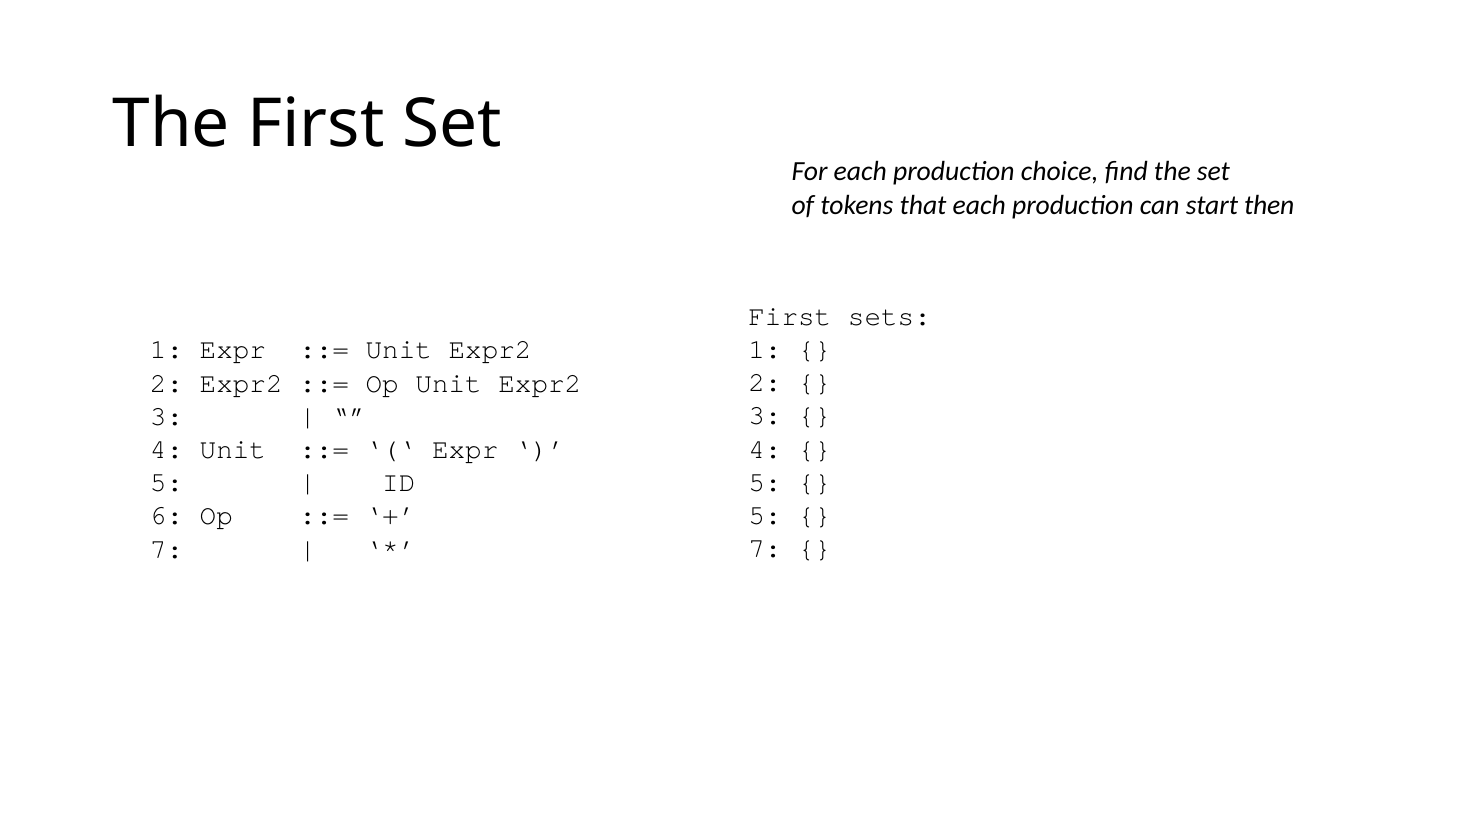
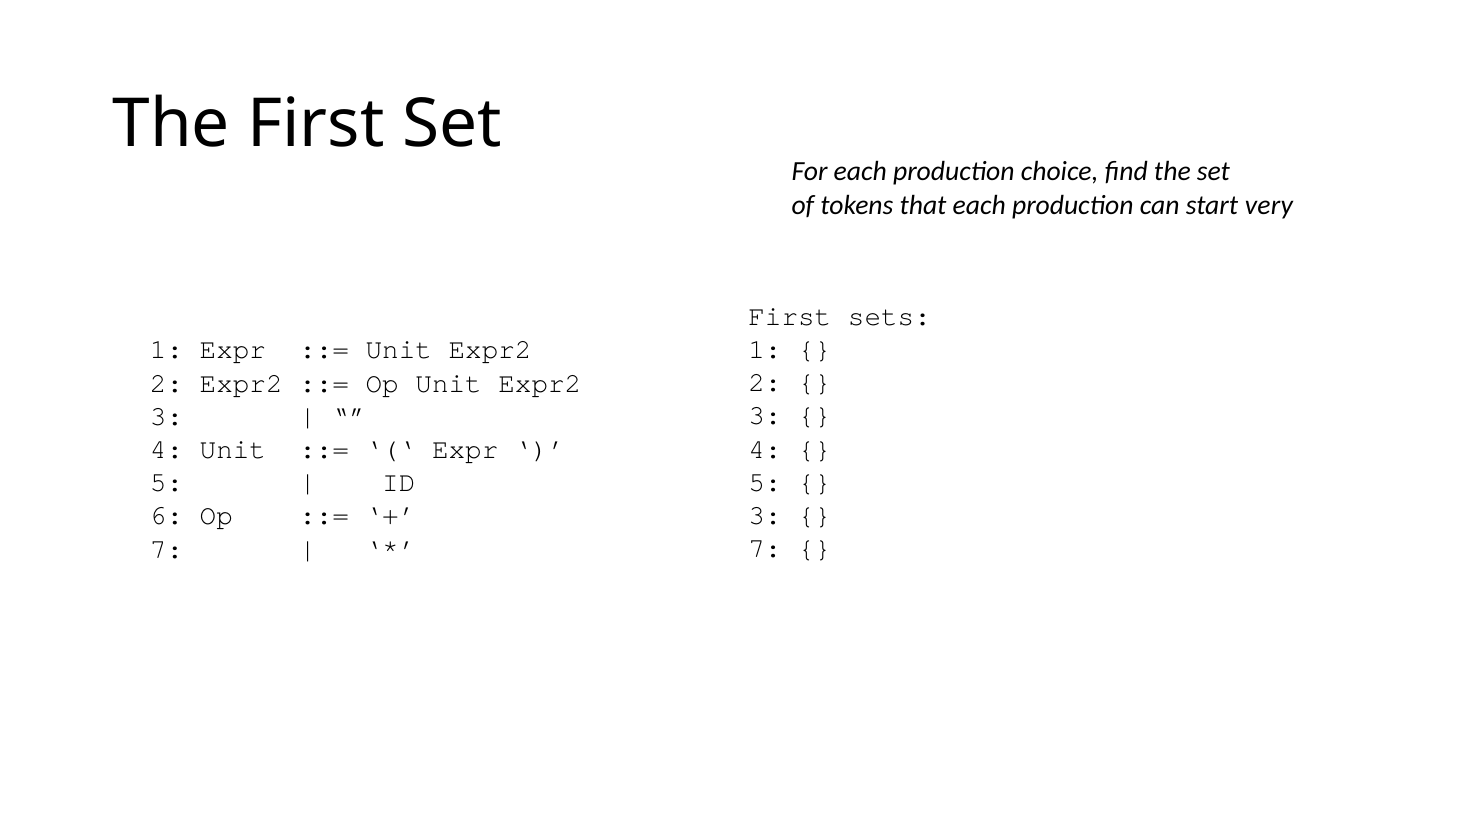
then: then -> very
5 at (765, 515): 5 -> 3
